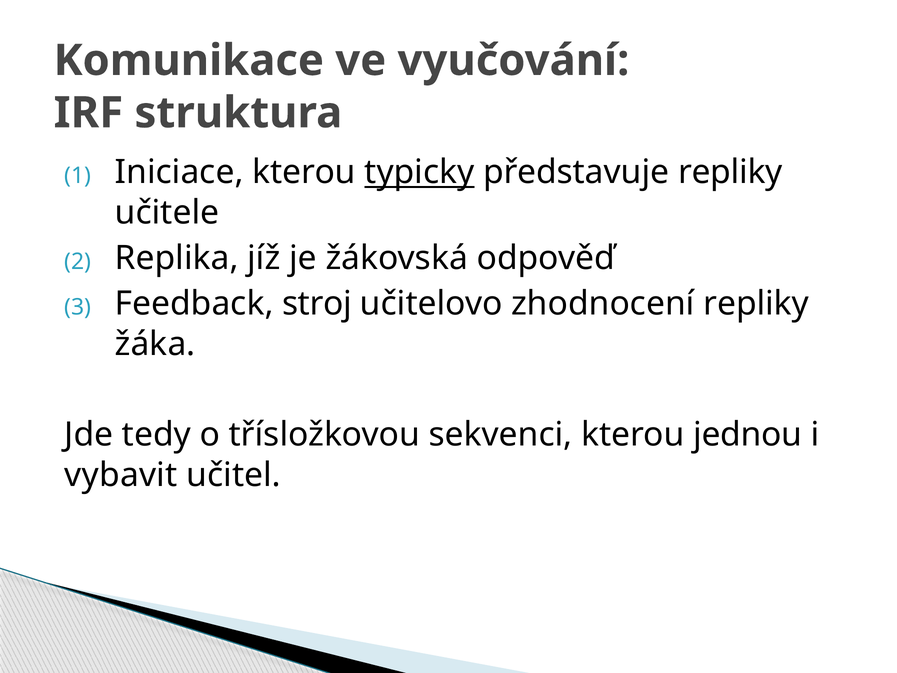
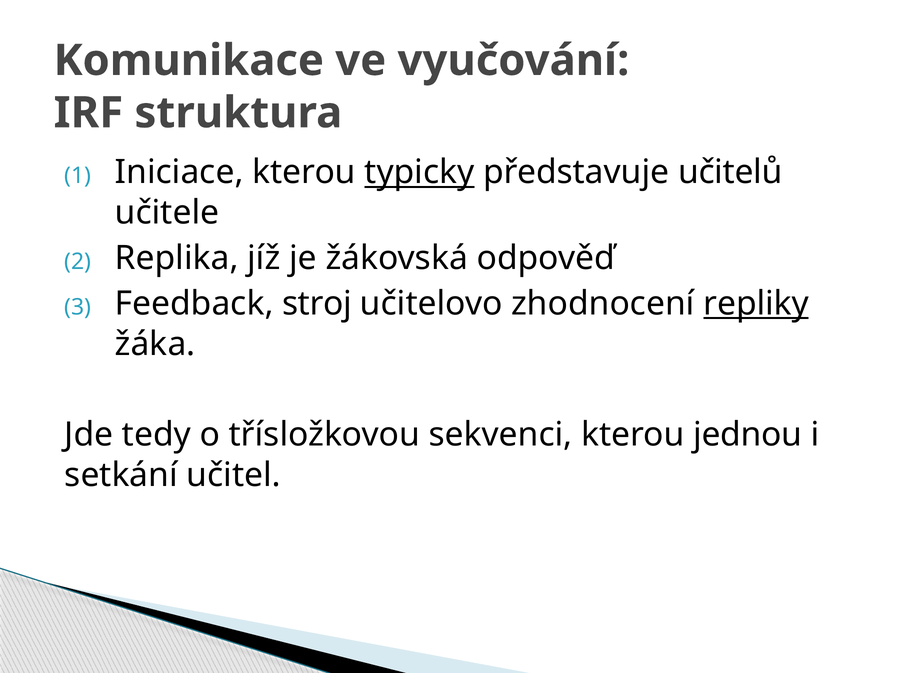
představuje repliky: repliky -> učitelů
repliky at (756, 303) underline: none -> present
vybavit: vybavit -> setkání
